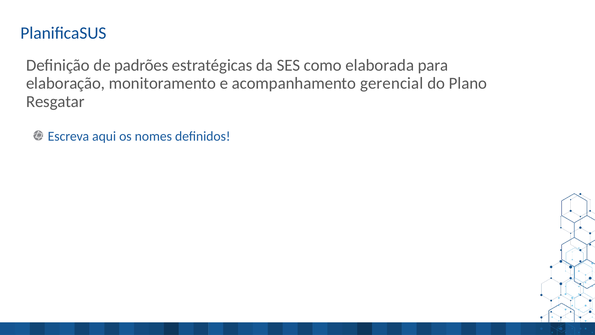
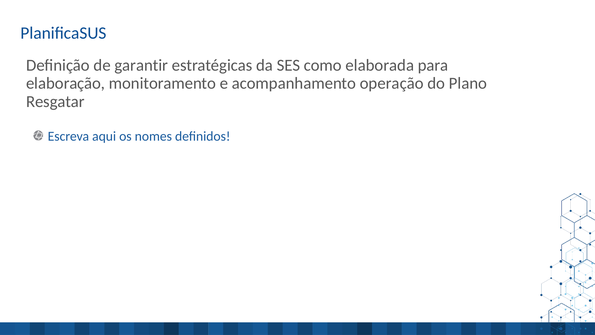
padrões: padrões -> garantir
gerencial: gerencial -> operação
